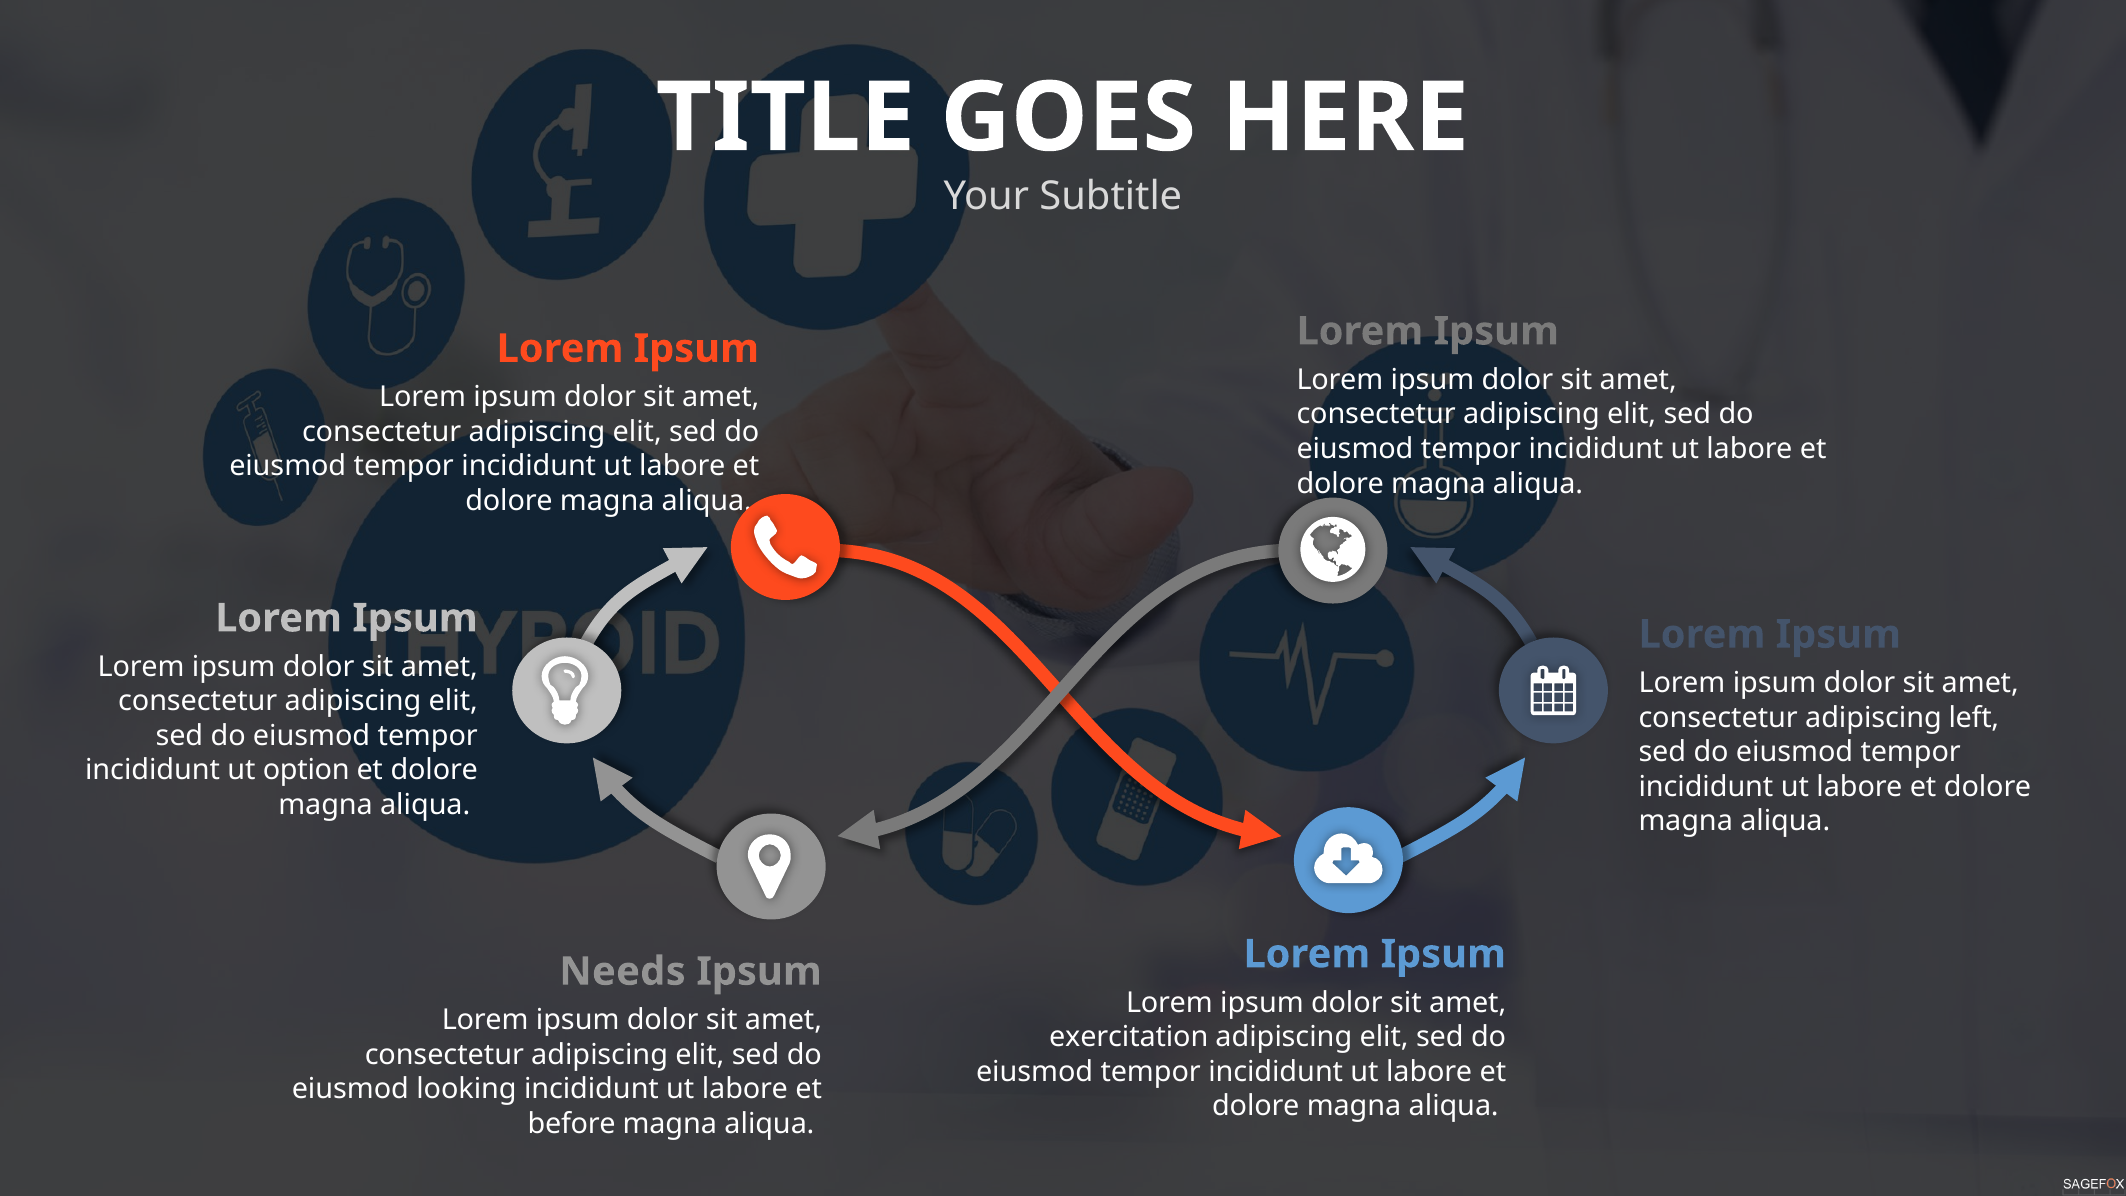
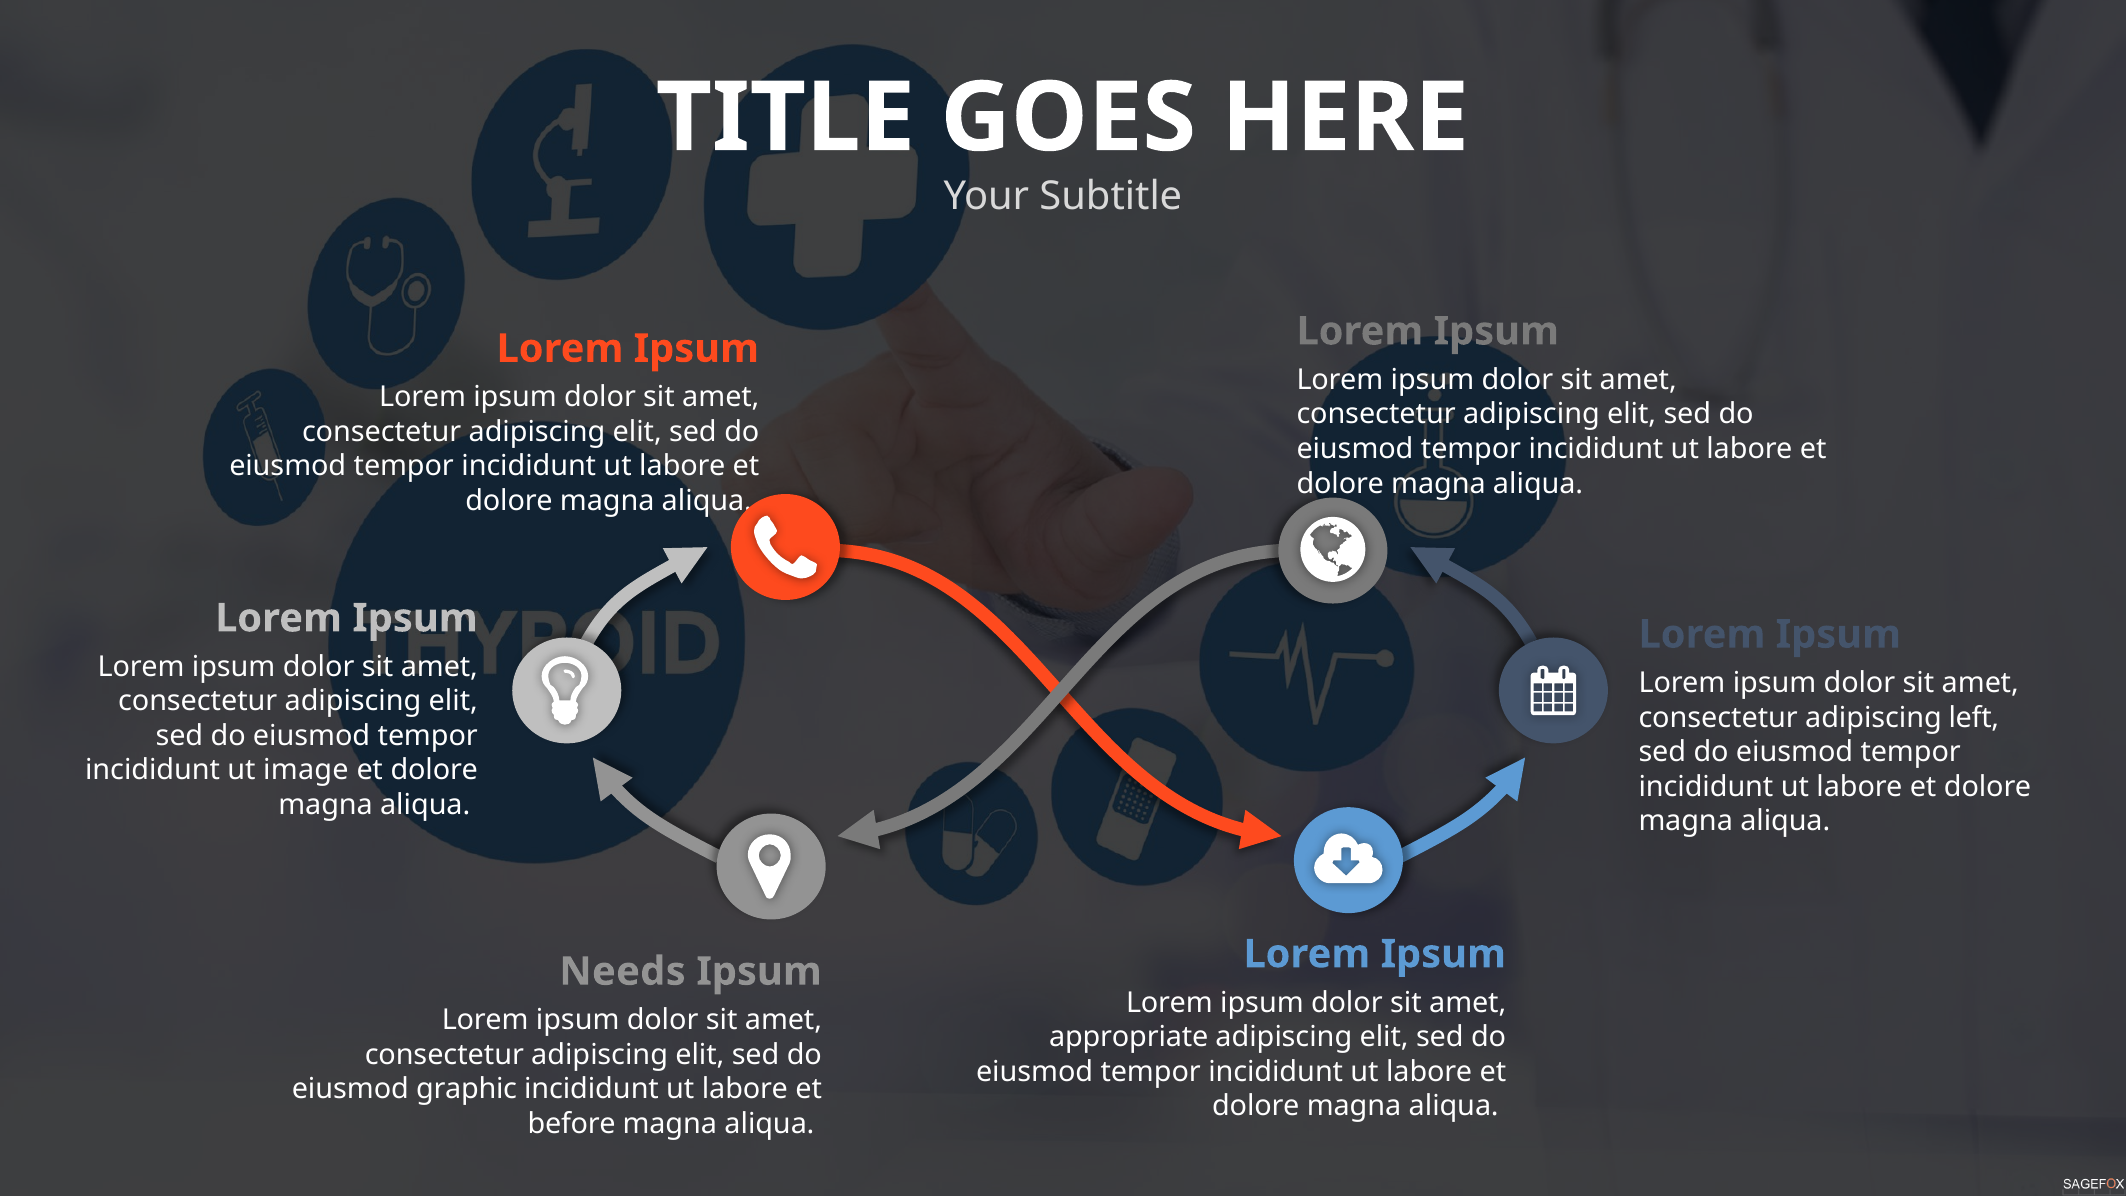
option: option -> image
exercitation: exercitation -> appropriate
looking: looking -> graphic
